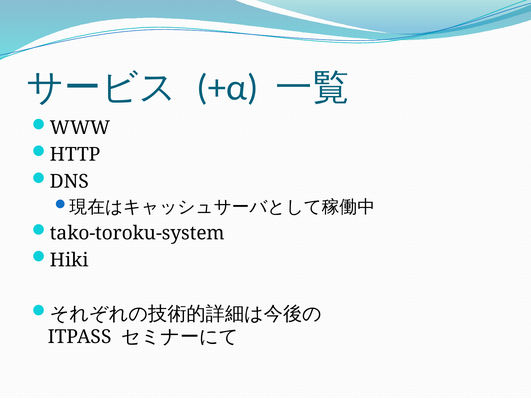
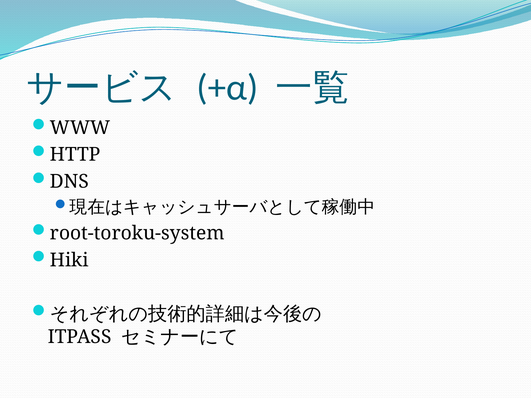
tako-toroku-system: tako-toroku-system -> root-toroku-system
